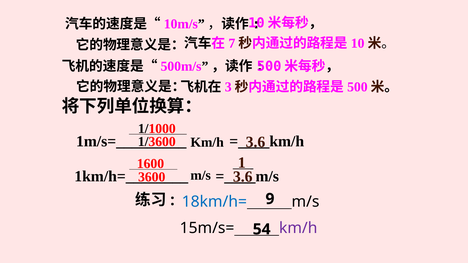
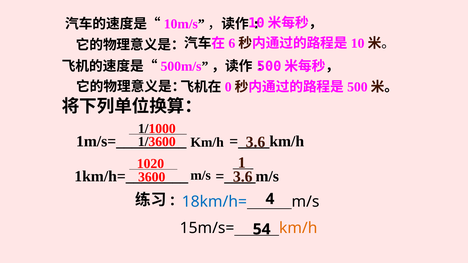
7: 7 -> 6
3: 3 -> 0
1600: 1600 -> 1020
9: 9 -> 4
km/h at (298, 228) colour: purple -> orange
